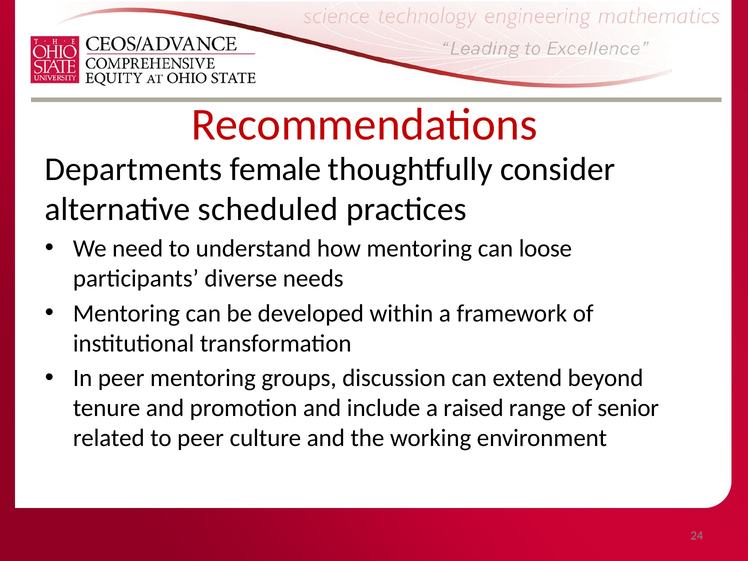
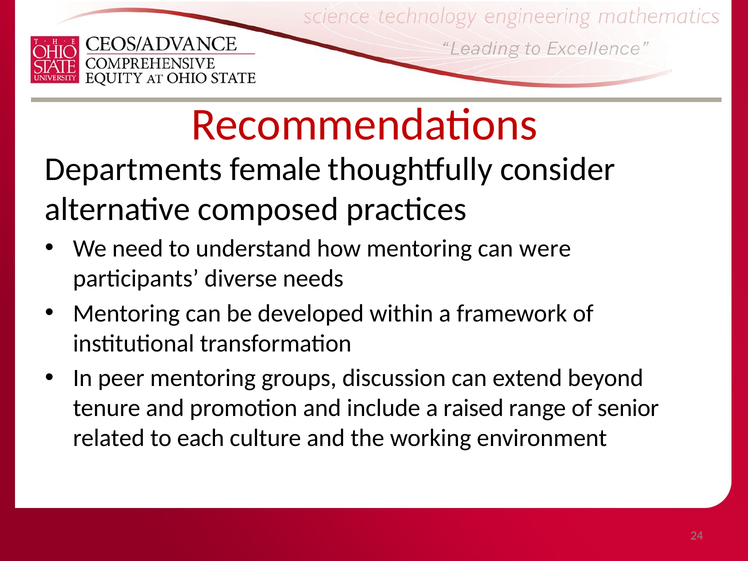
scheduled: scheduled -> composed
loose: loose -> were
to peer: peer -> each
